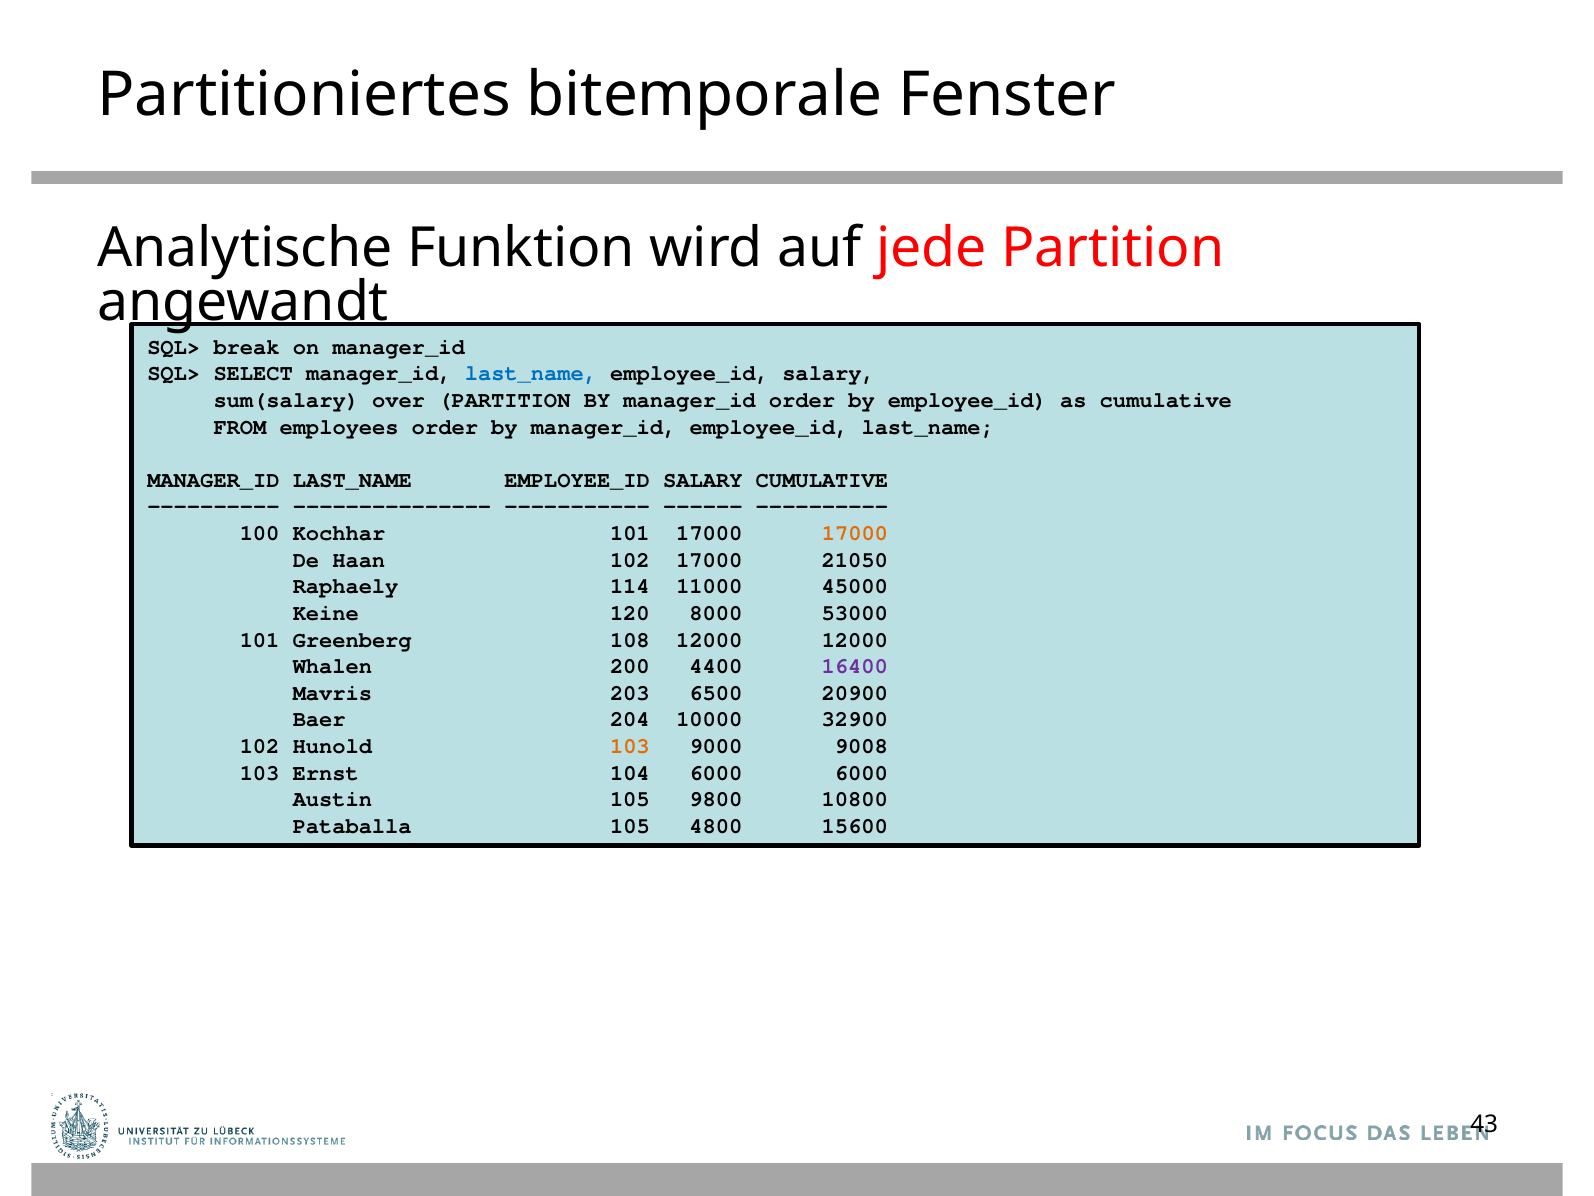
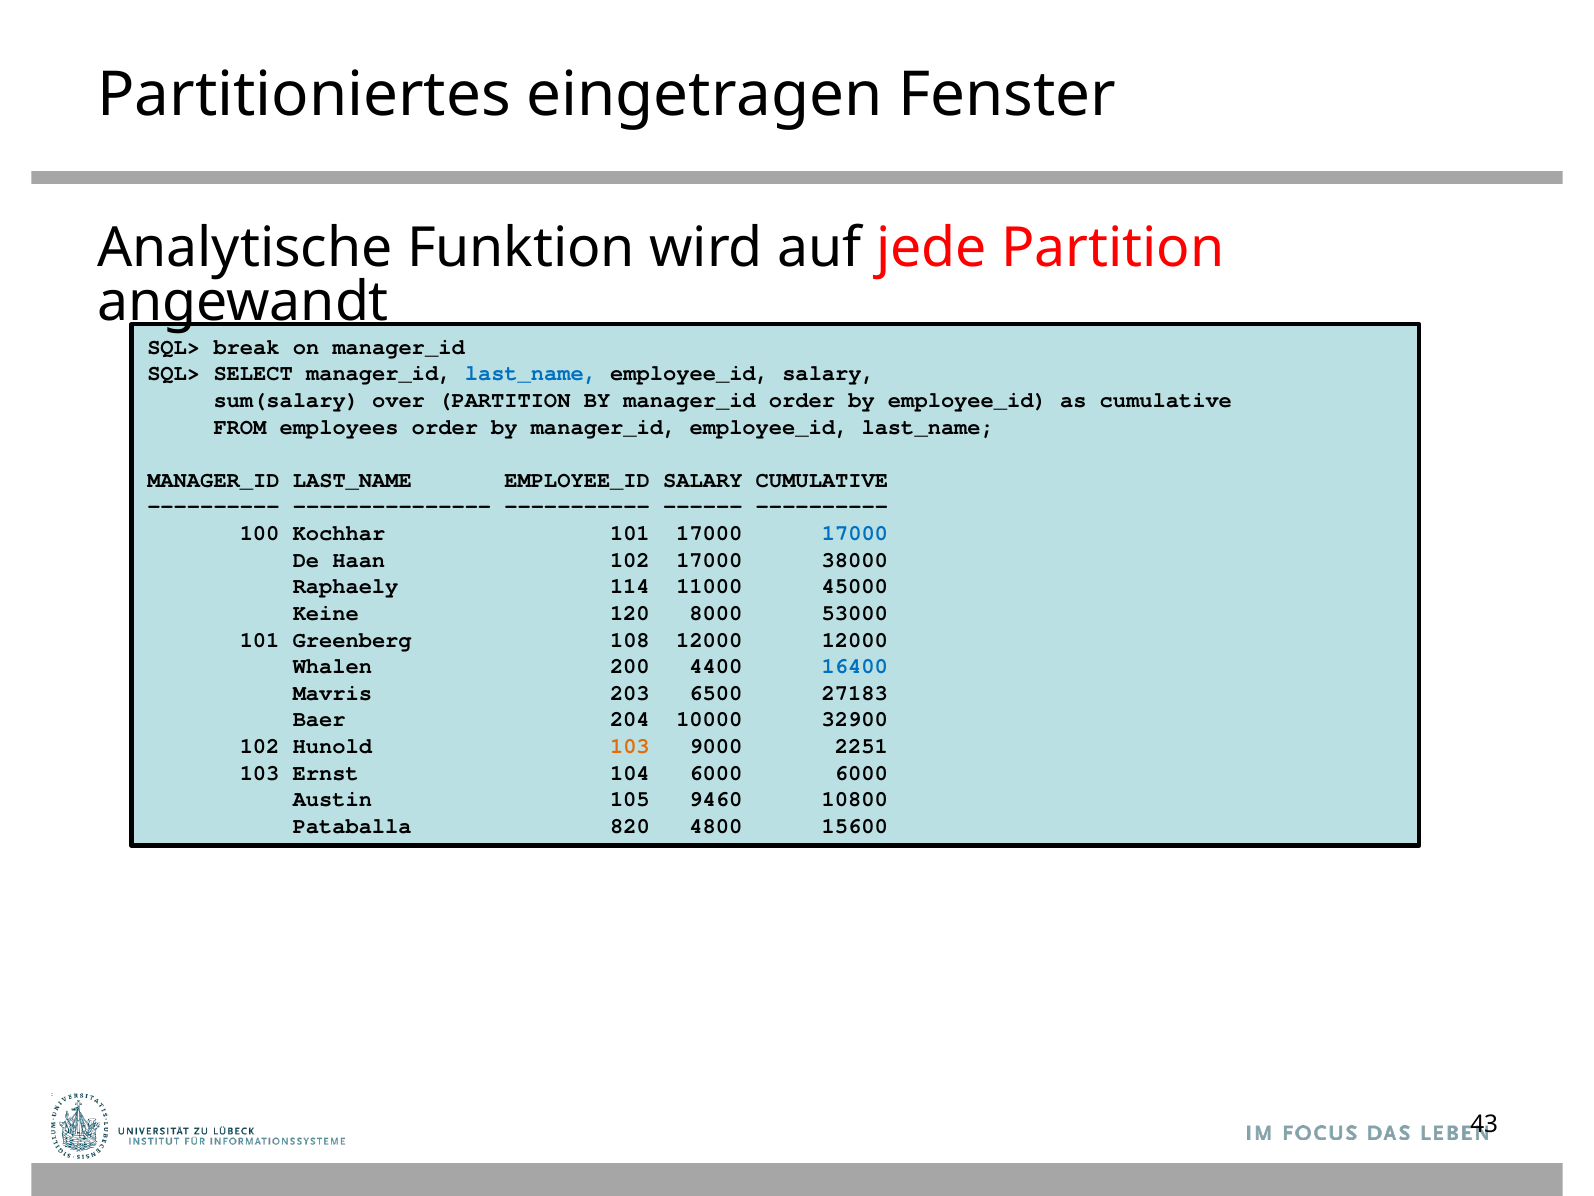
bitemporale: bitemporale -> eingetragen
17000 at (855, 533) colour: orange -> blue
21050: 21050 -> 38000
16400 colour: purple -> blue
20900: 20900 -> 27183
9008: 9008 -> 2251
9800: 9800 -> 9460
Pataballa 105: 105 -> 820
